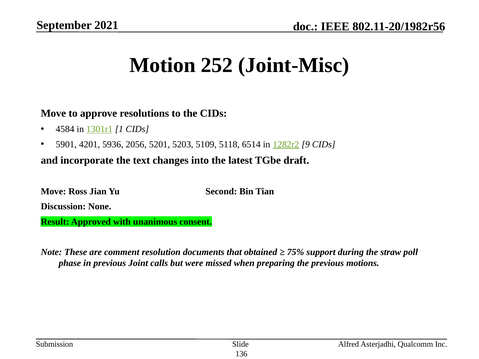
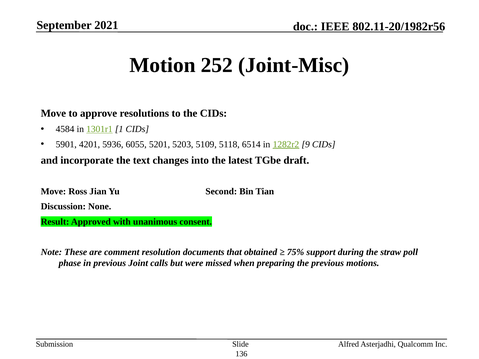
2056: 2056 -> 6055
